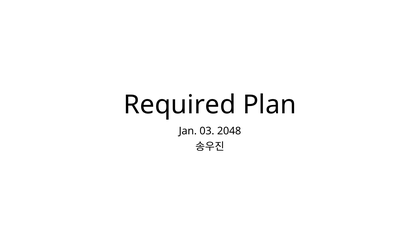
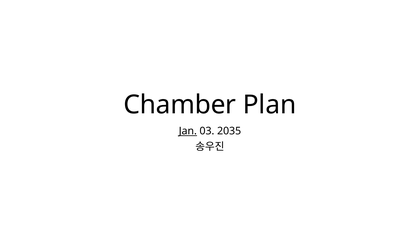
Required: Required -> Chamber
Jan underline: none -> present
2048: 2048 -> 2035
